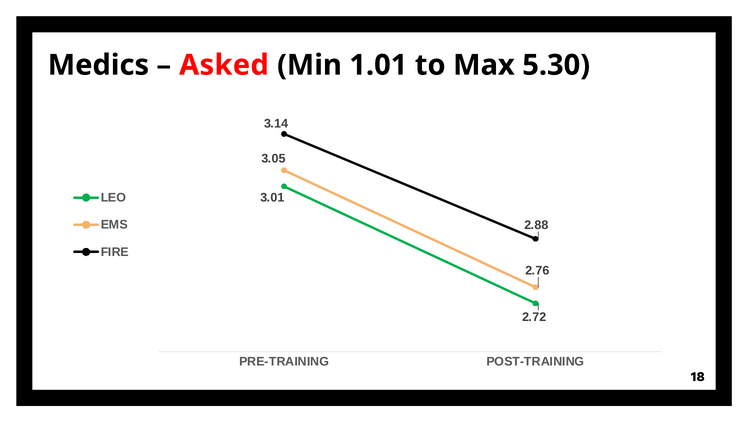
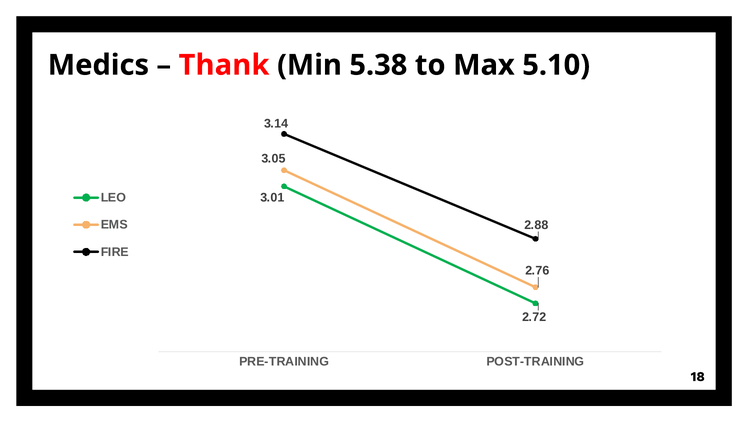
Asked: Asked -> Thank
1.01: 1.01 -> 5.38
5.30: 5.30 -> 5.10
